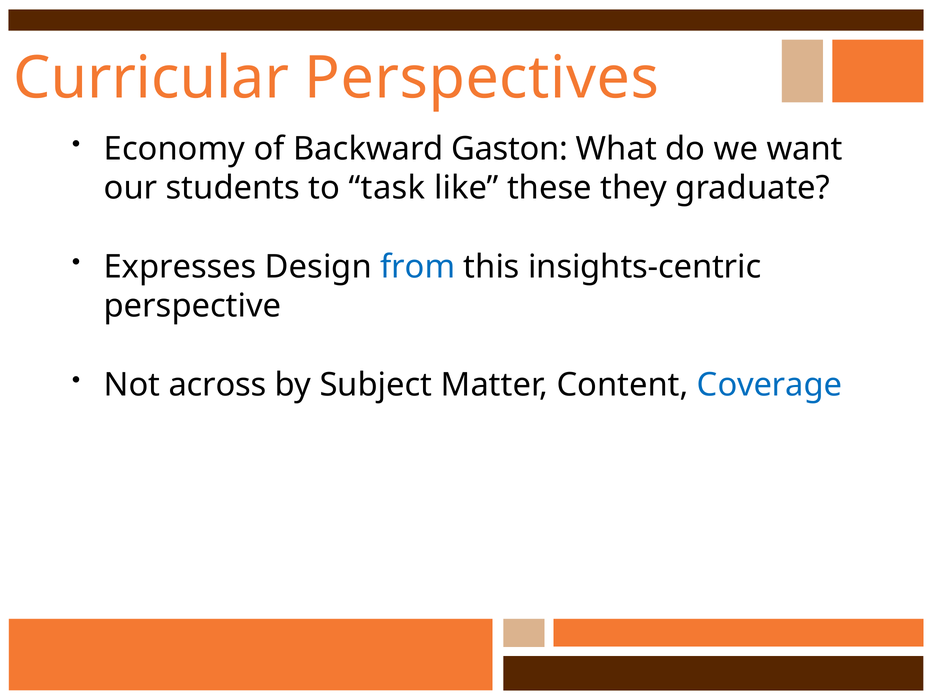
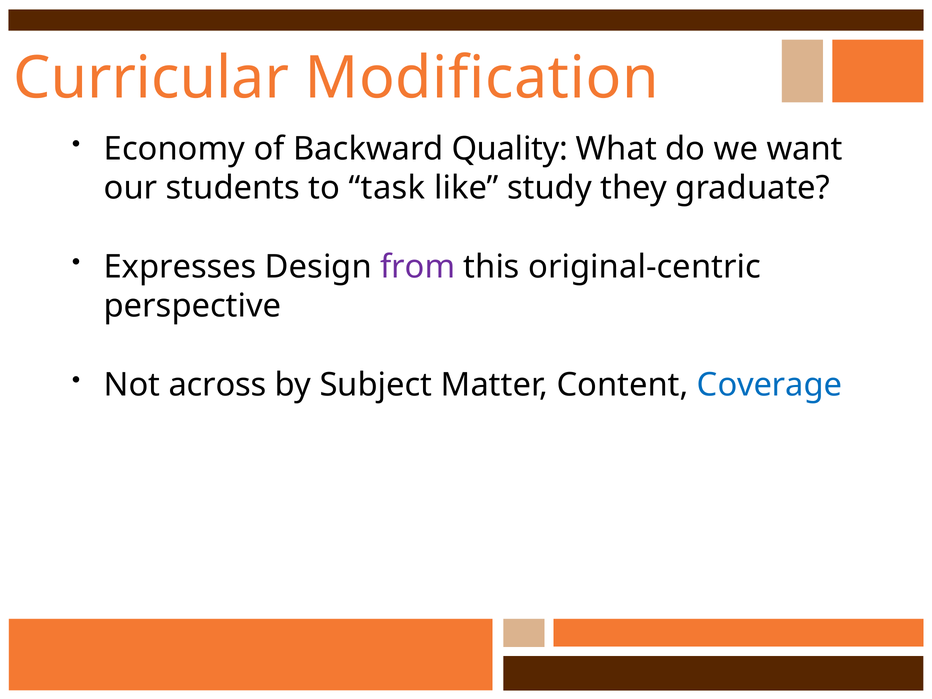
Perspectives: Perspectives -> Modification
Gaston: Gaston -> Quality
these: these -> study
from colour: blue -> purple
insights-centric: insights-centric -> original-centric
